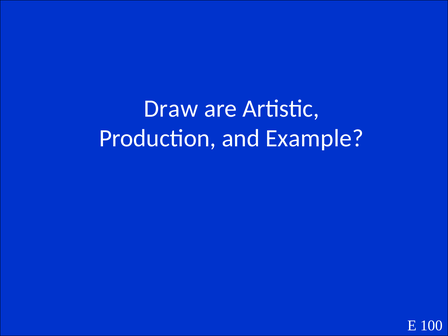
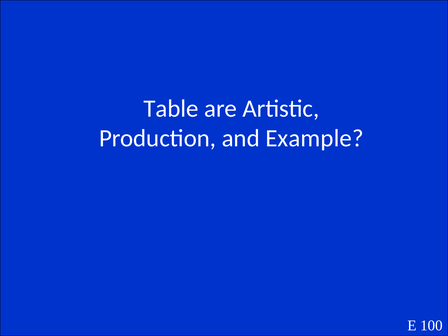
Draw: Draw -> Table
